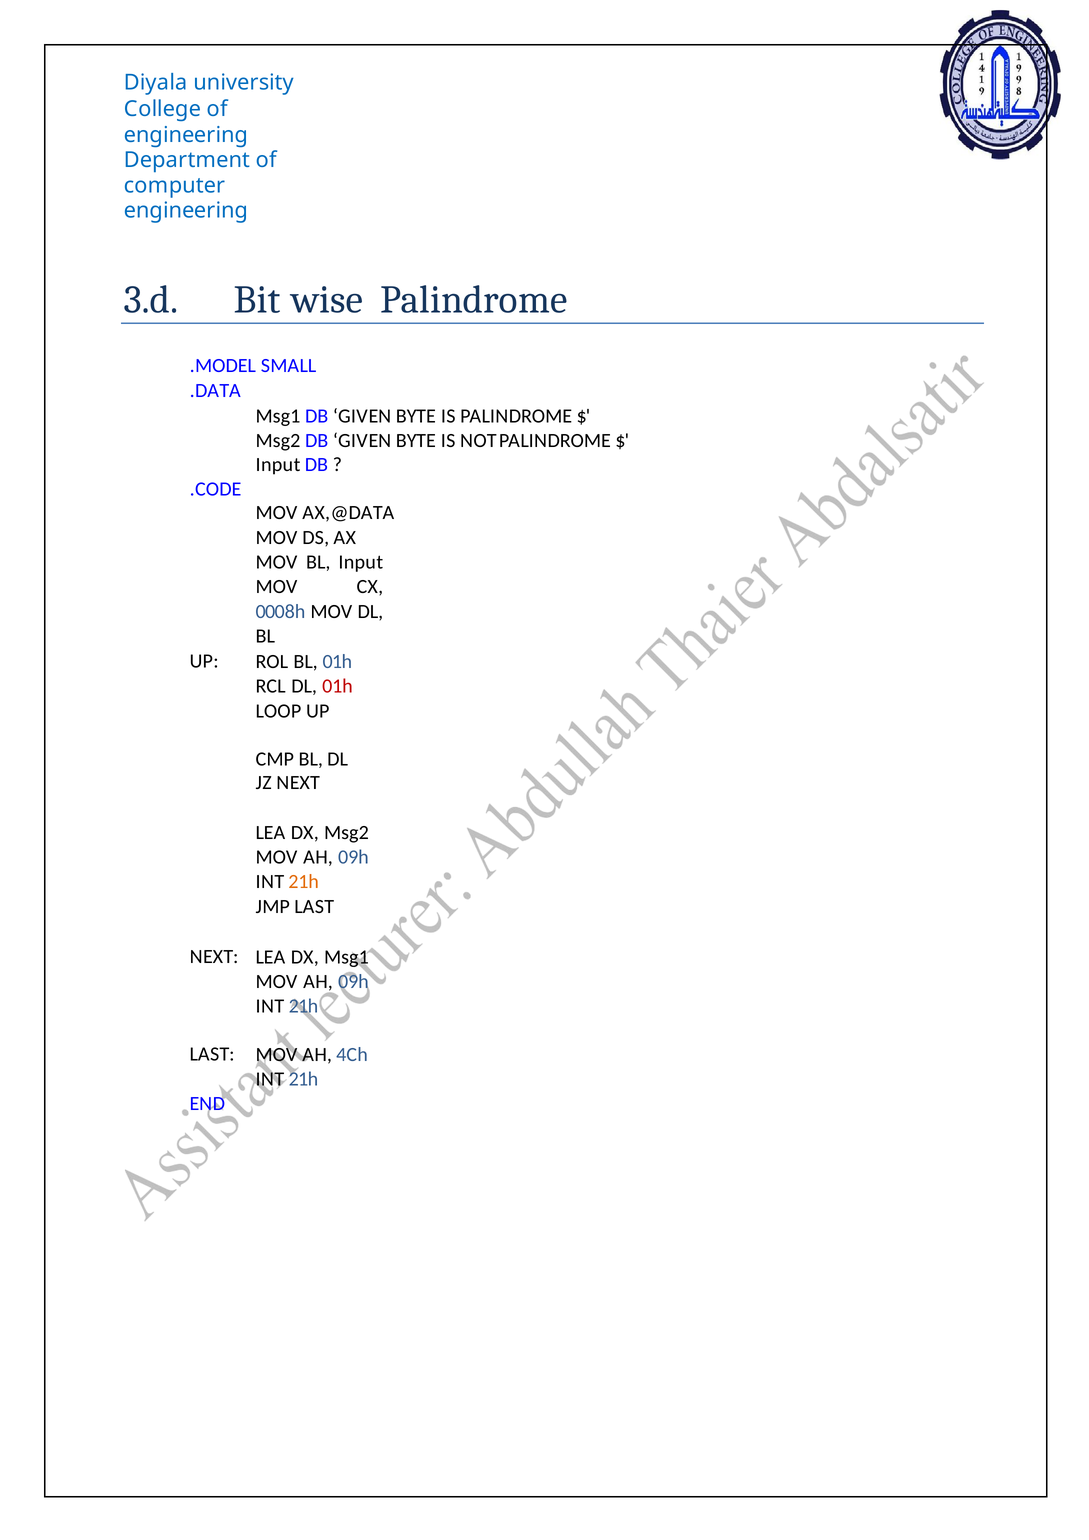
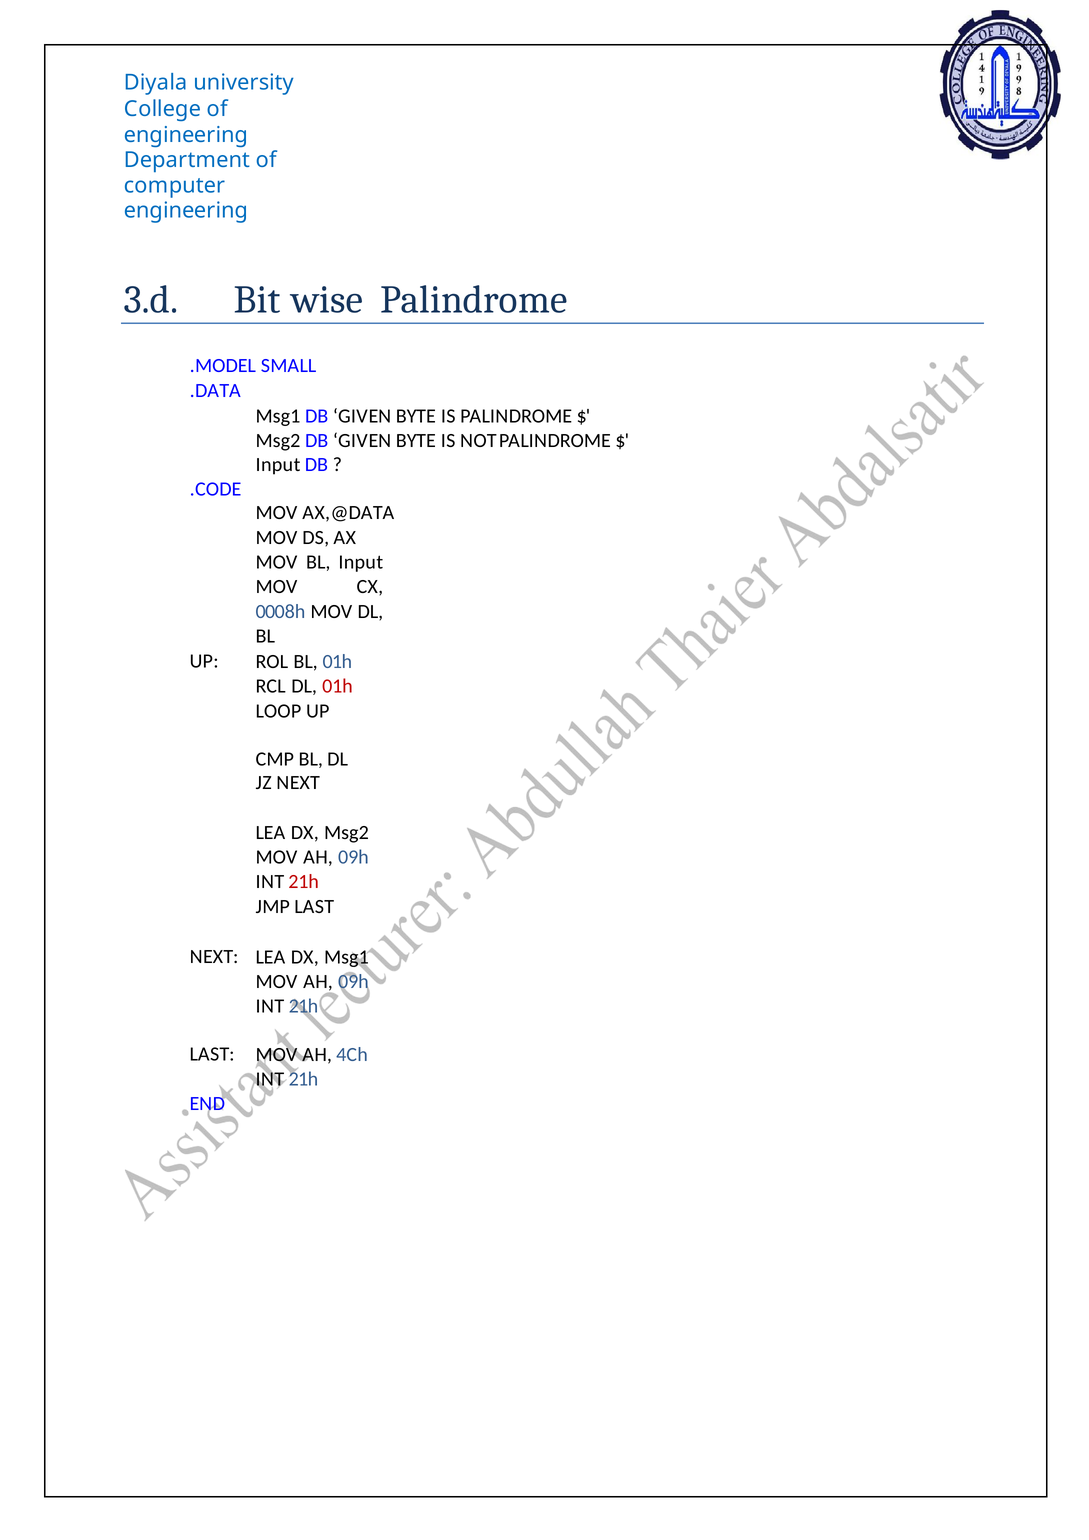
21h at (304, 882) colour: orange -> red
